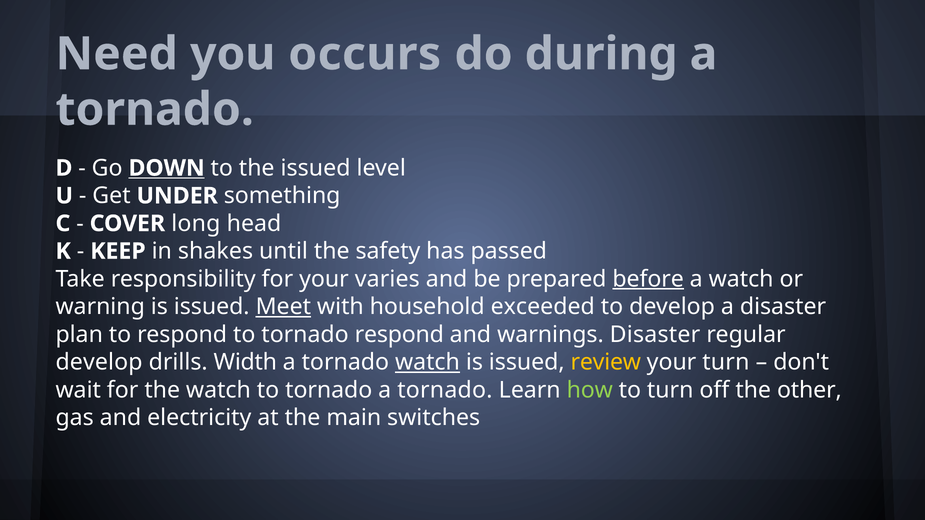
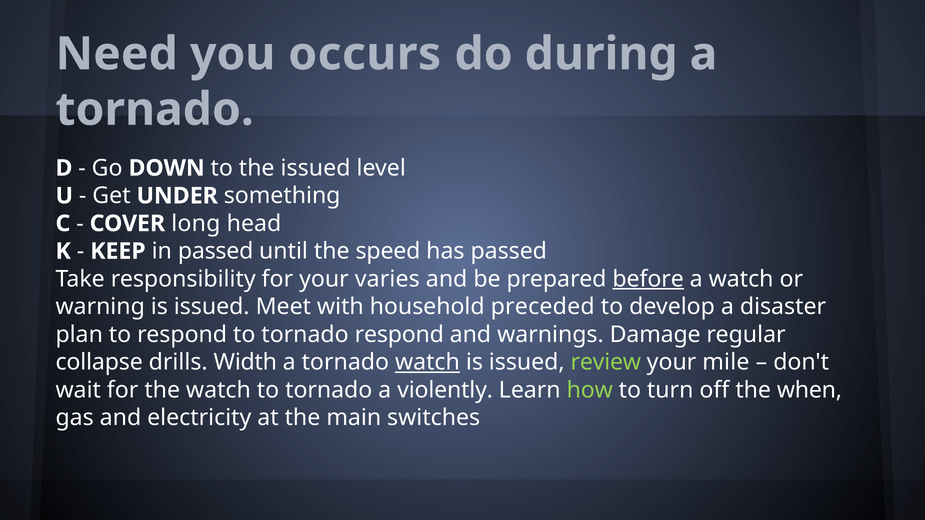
DOWN underline: present -> none
in shakes: shakes -> passed
safety: safety -> speed
Meet underline: present -> none
exceeded: exceeded -> preceded
warnings Disaster: Disaster -> Damage
develop at (99, 362): develop -> collapse
review colour: yellow -> light green
your turn: turn -> mile
tornado at (445, 390): tornado -> violently
other: other -> when
